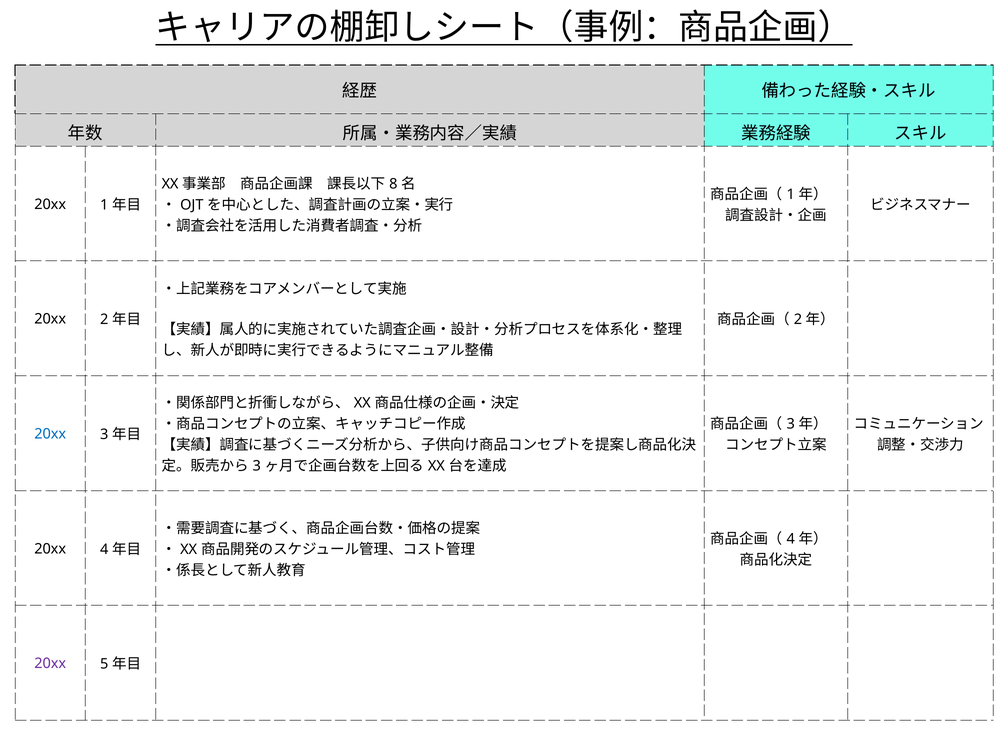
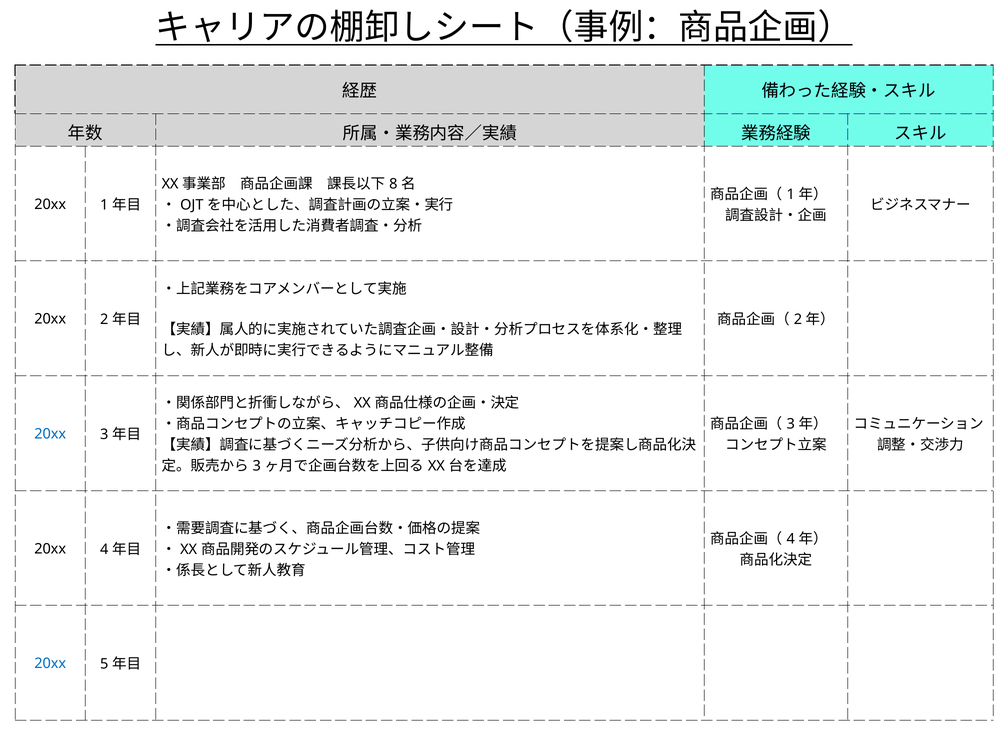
20xx at (50, 664) colour: purple -> blue
